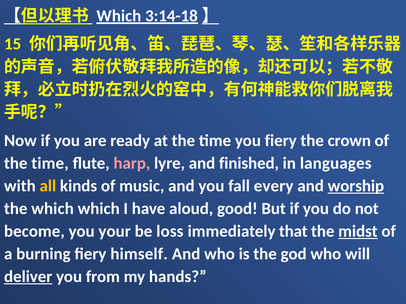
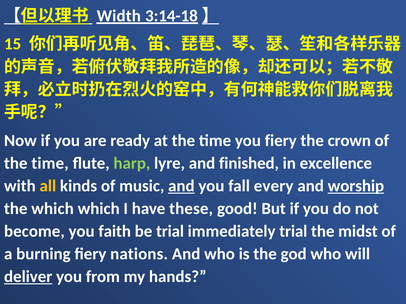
Which at (119, 16): Which -> Width
harp colour: pink -> light green
languages: languages -> excellence
and at (181, 186) underline: none -> present
aloud: aloud -> these
your: your -> faith
be loss: loss -> trial
immediately that: that -> trial
midst underline: present -> none
himself: himself -> nations
